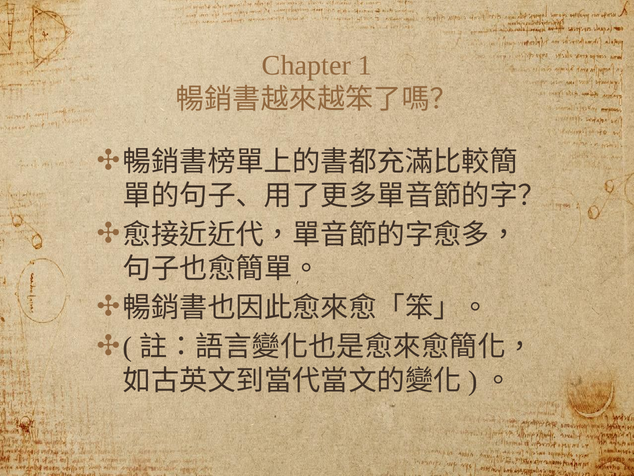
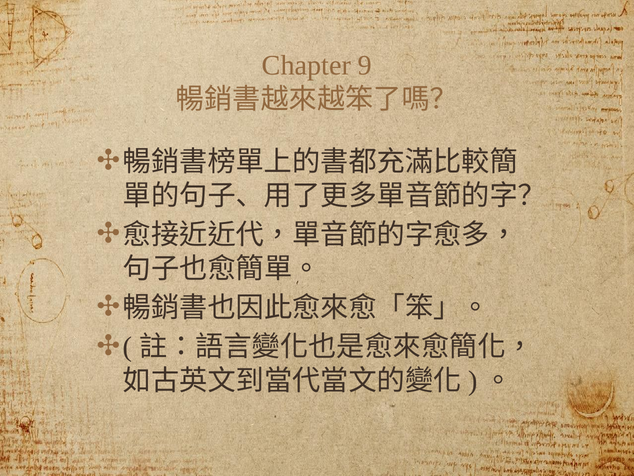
1: 1 -> 9
